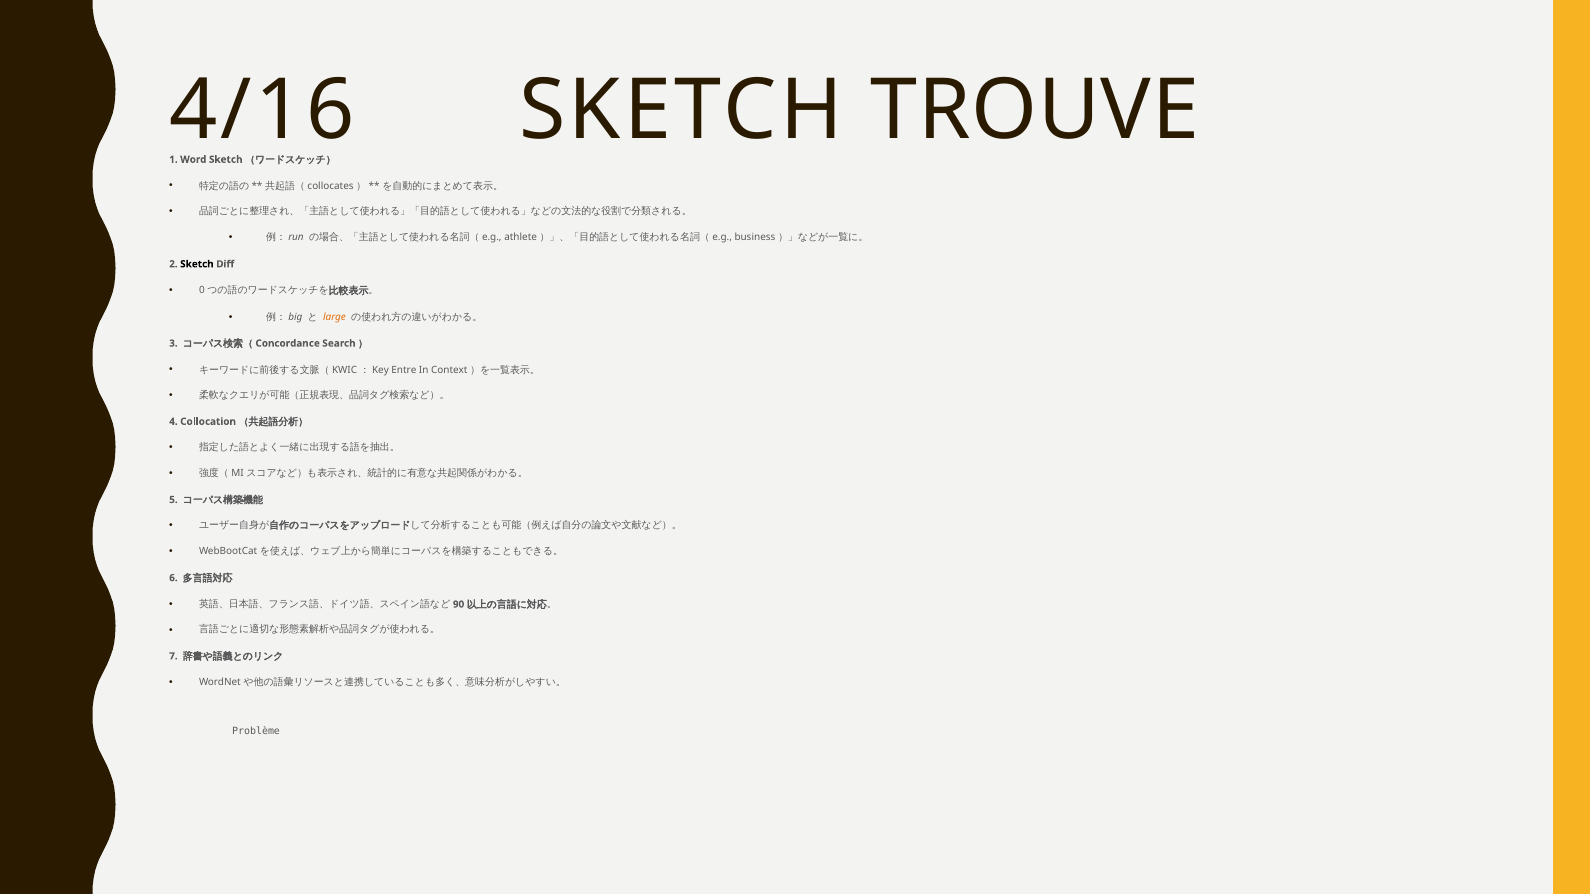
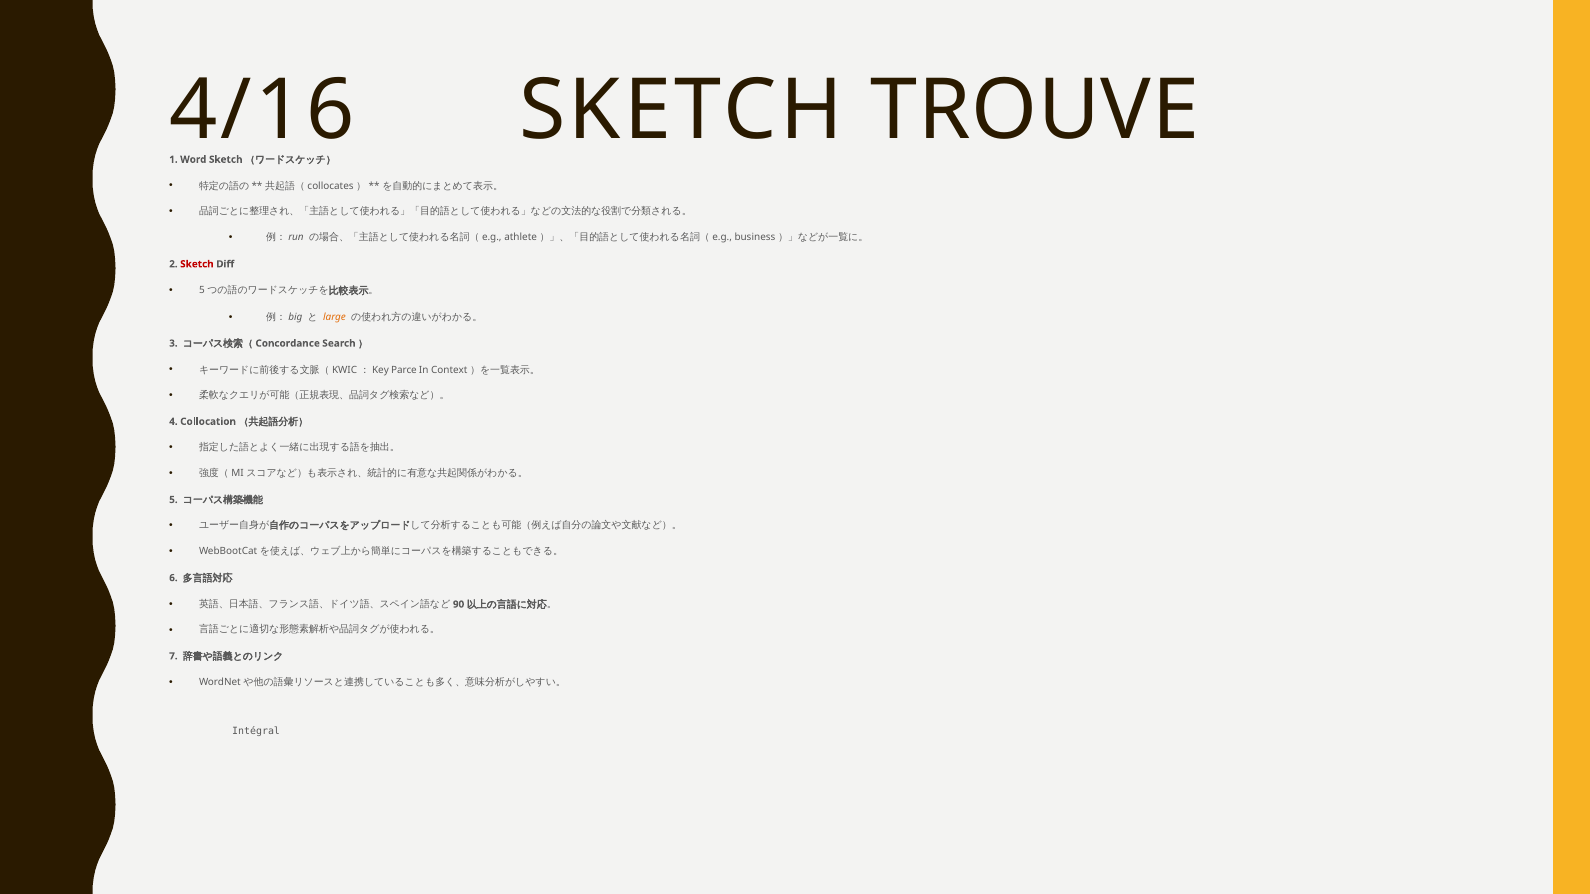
Sketch at (197, 264) colour: black -> red
0 at (202, 291): 0 -> 5
Entre: Entre -> Parce
Problème: Problème -> Intégral
